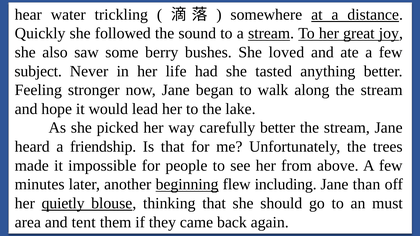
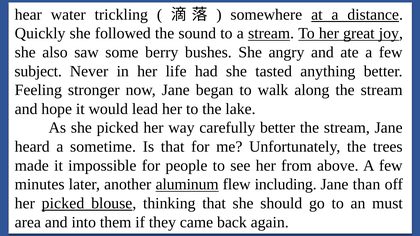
loved: loved -> angry
friendship: friendship -> sometime
beginning: beginning -> aluminum
her quietly: quietly -> picked
tent: tent -> into
